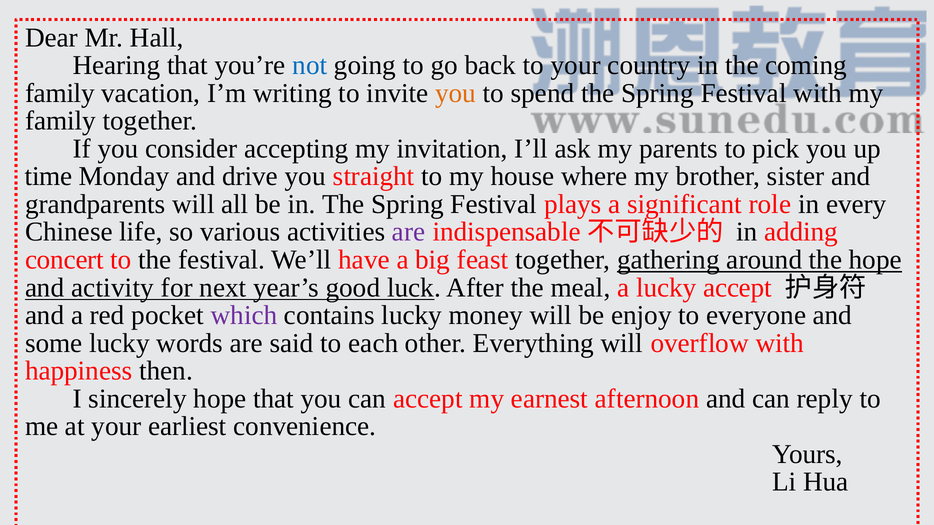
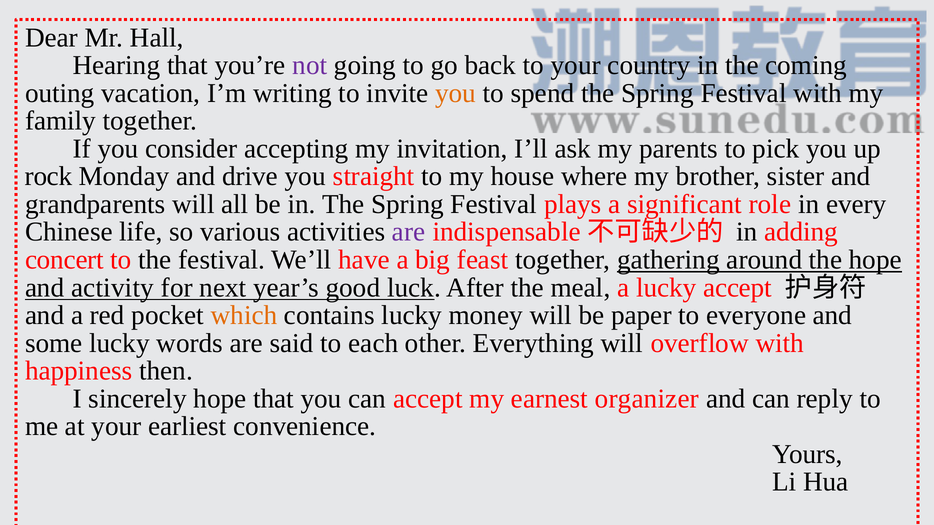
not colour: blue -> purple
family at (60, 93): family -> outing
time: time -> rock
which colour: purple -> orange
enjoy: enjoy -> paper
afternoon: afternoon -> organizer
